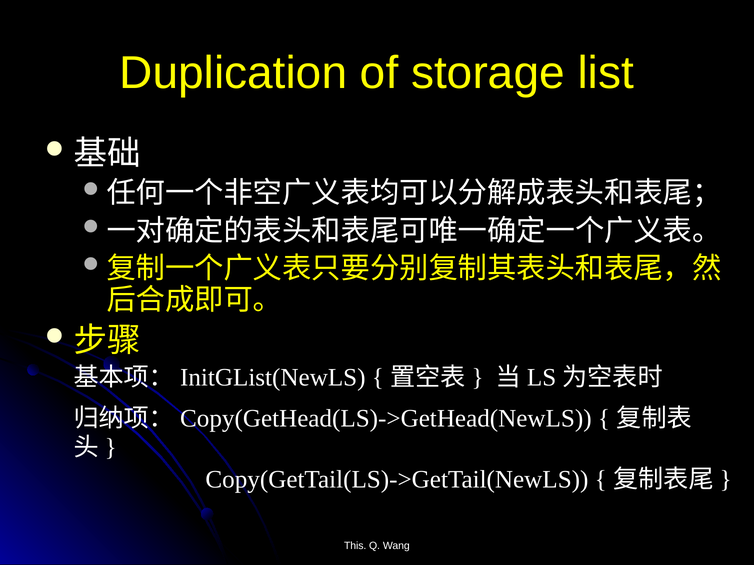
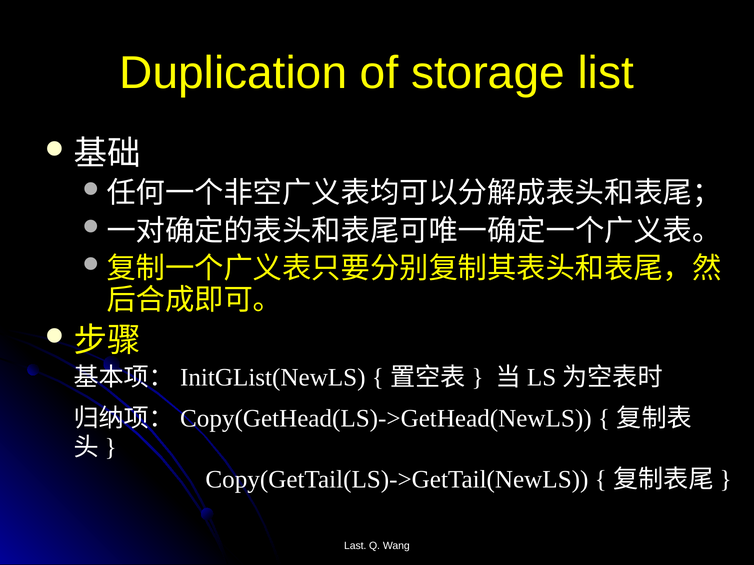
This: This -> Last
